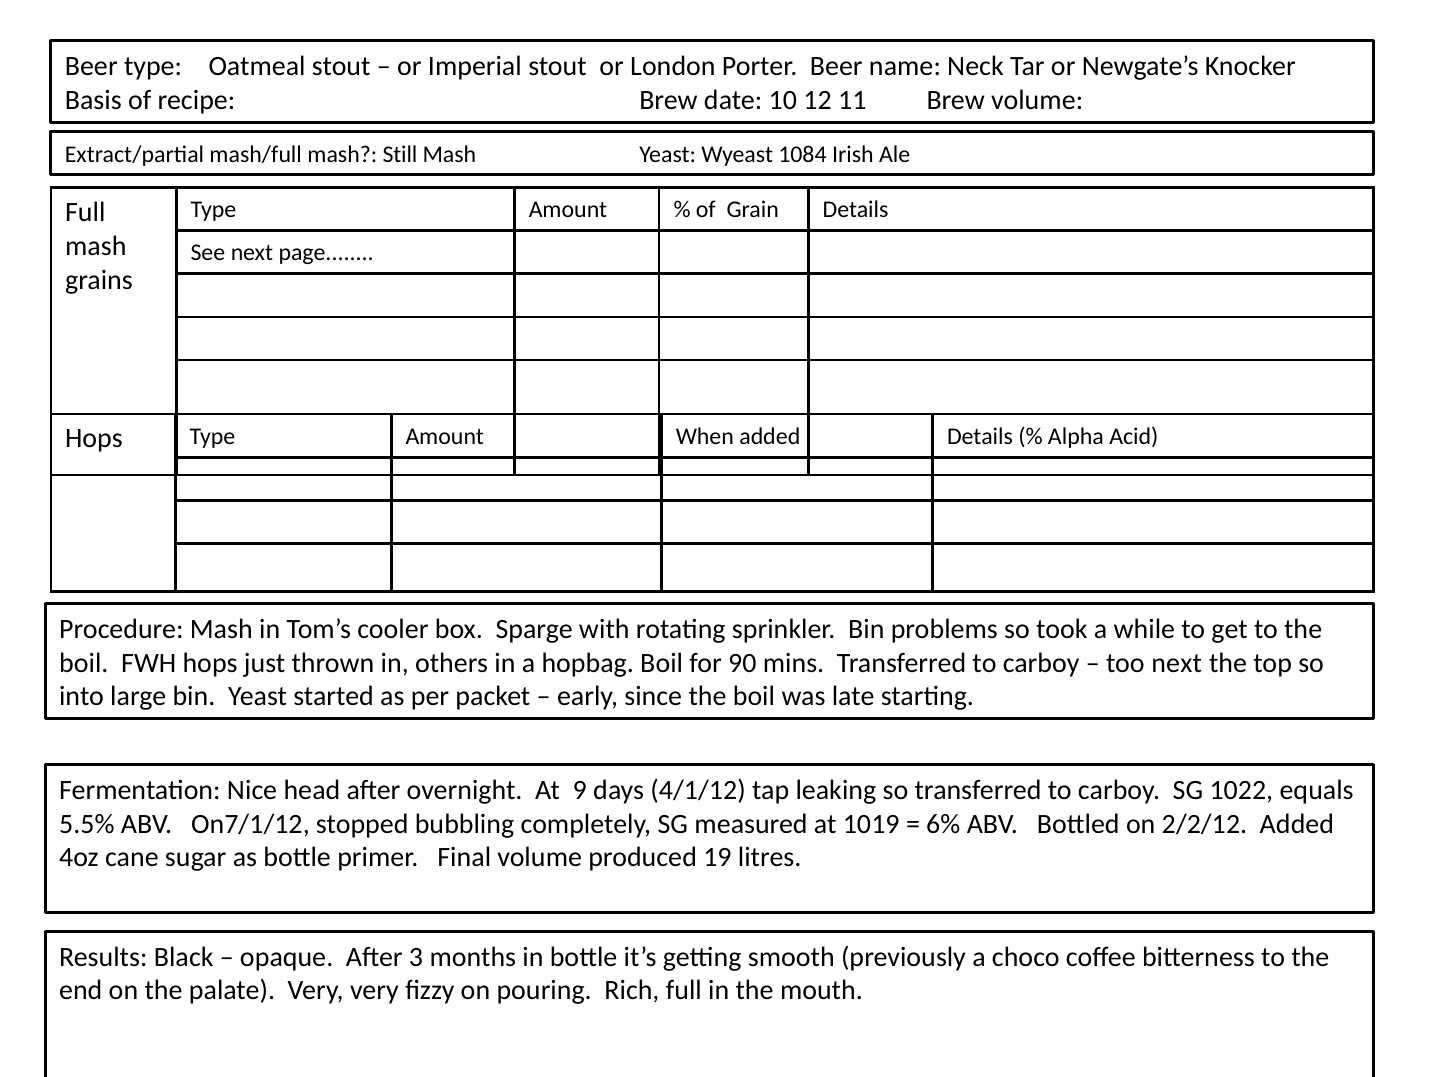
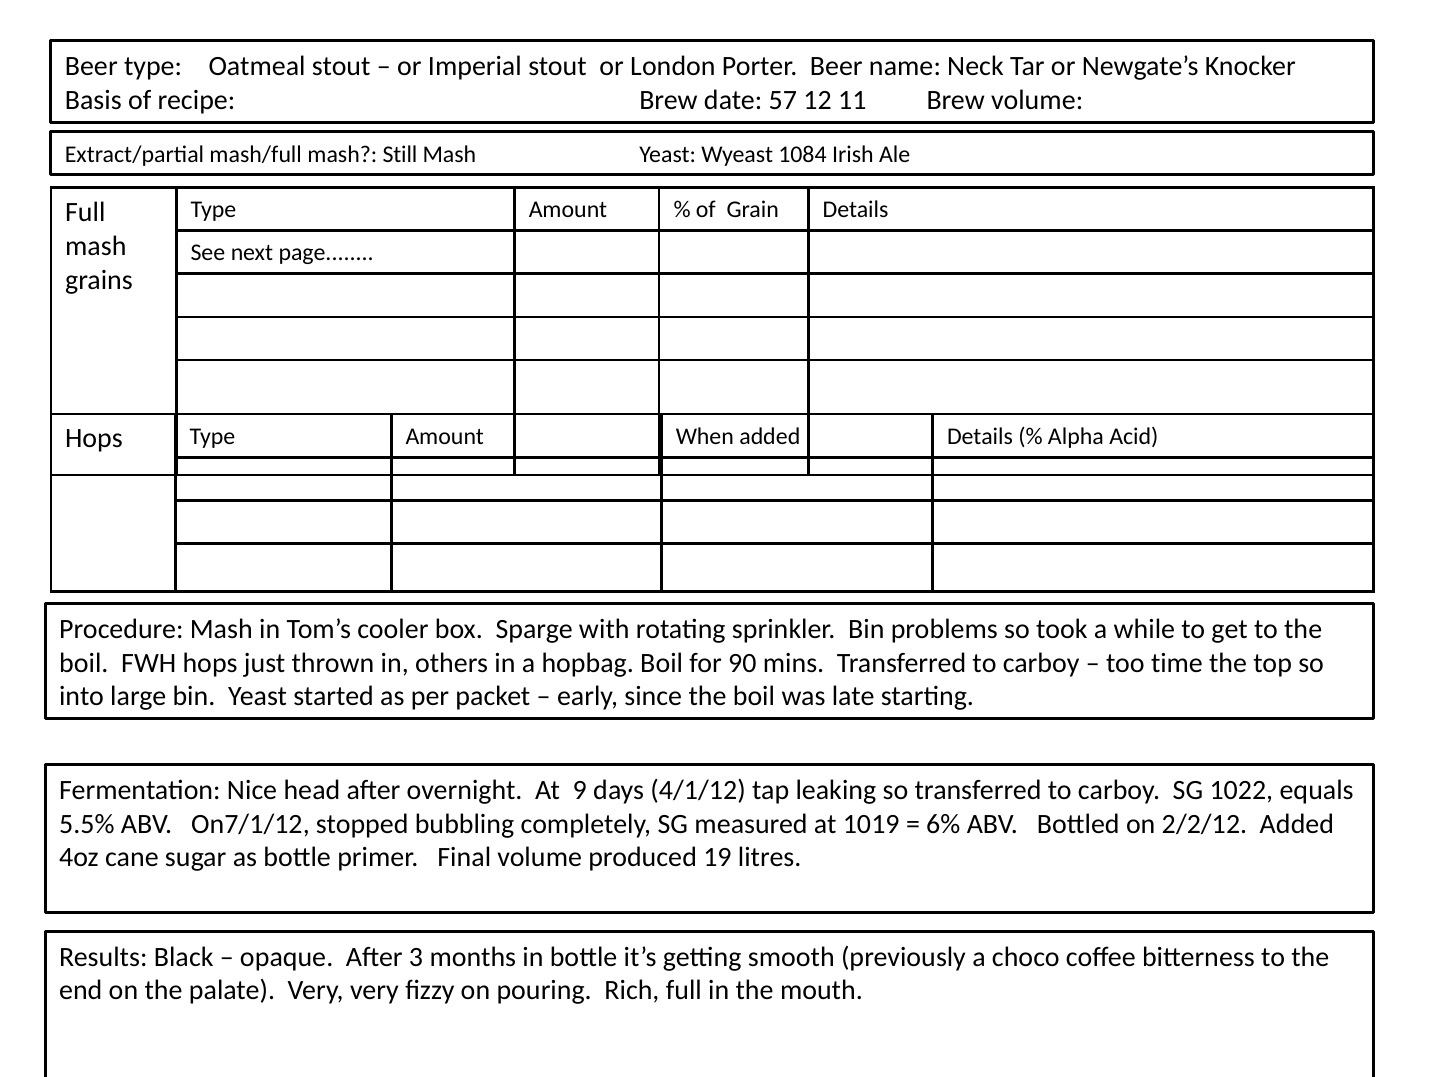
10: 10 -> 57
too next: next -> time
